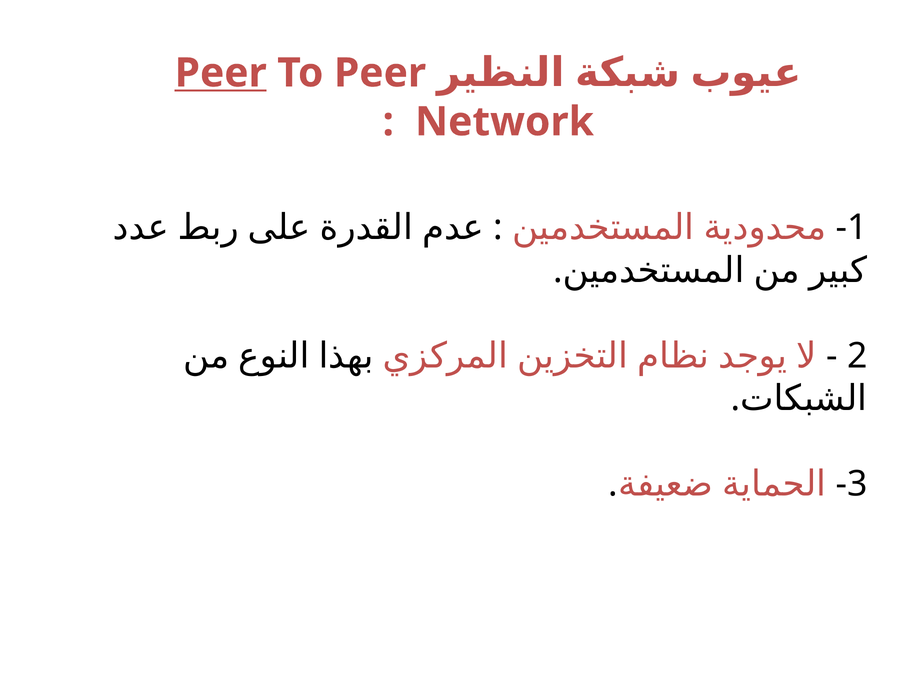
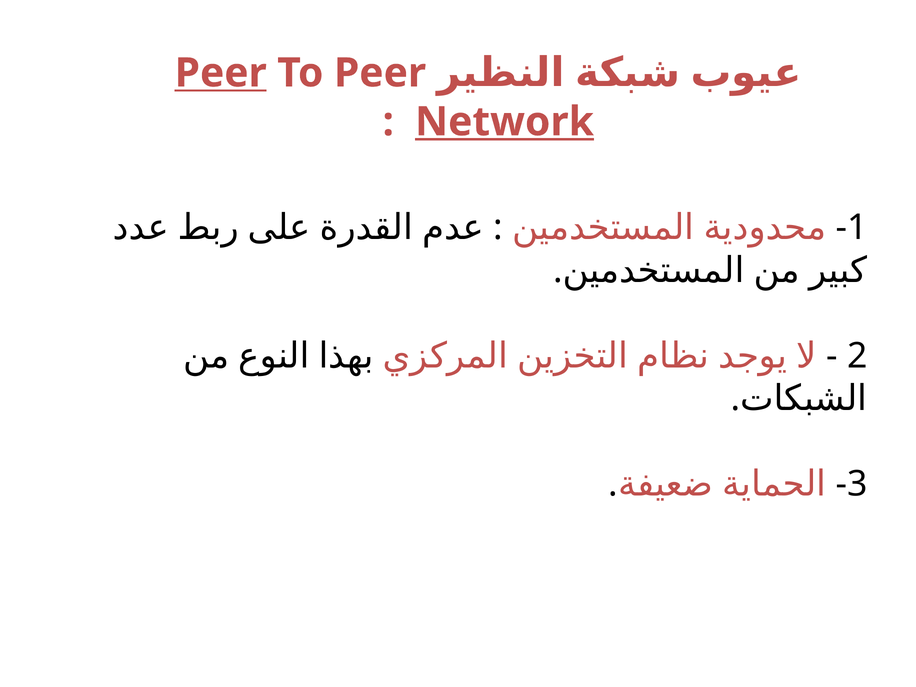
Network underline: none -> present
